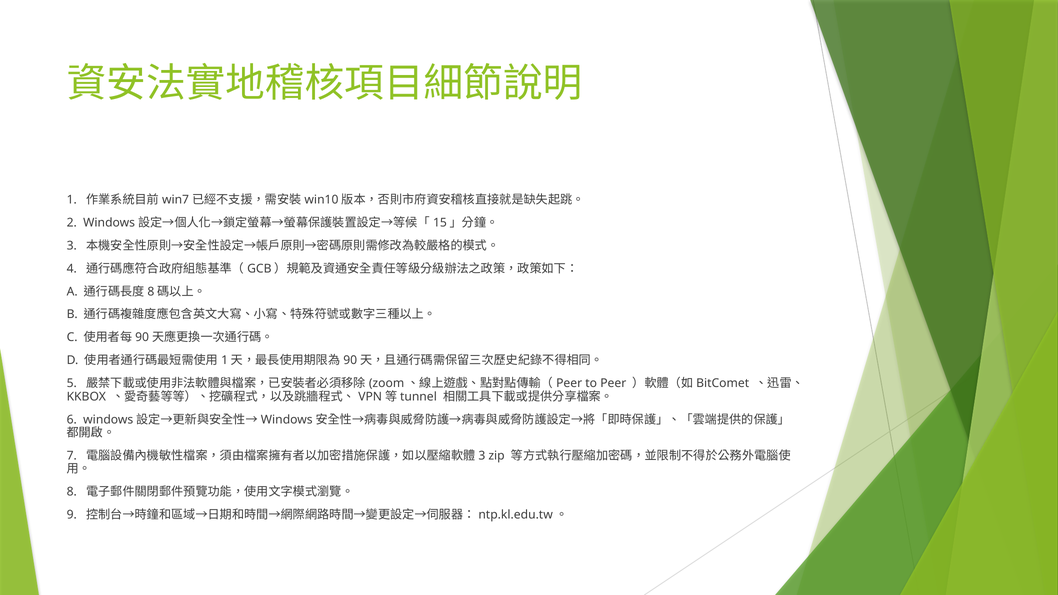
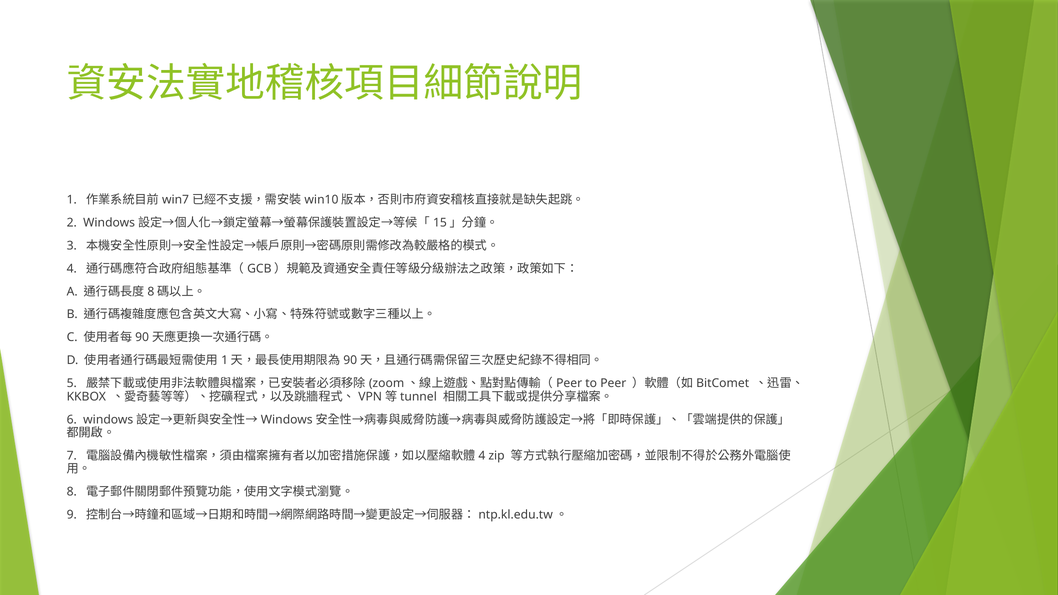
3 at (482, 456): 3 -> 4
